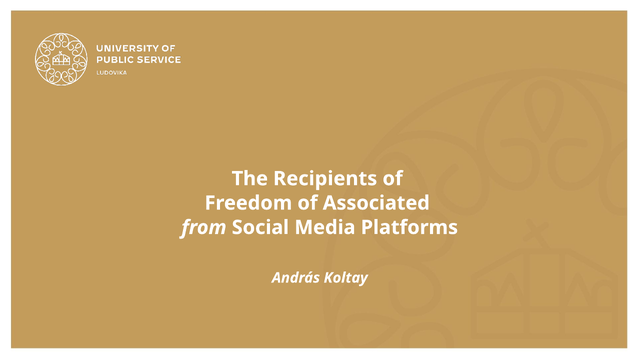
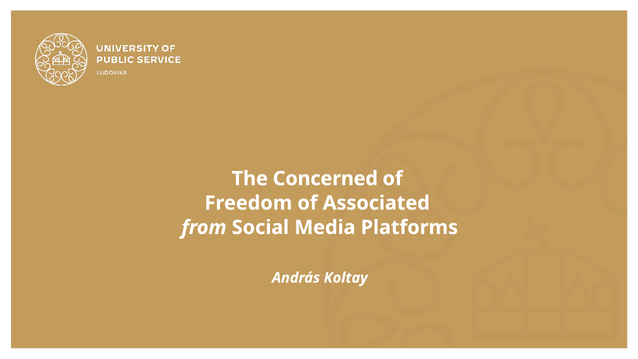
Recipients: Recipients -> Concerned
